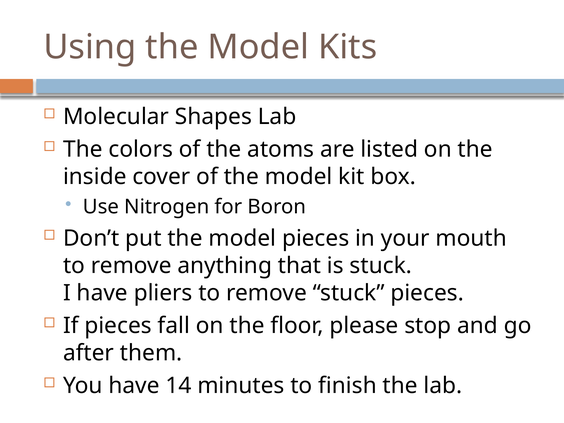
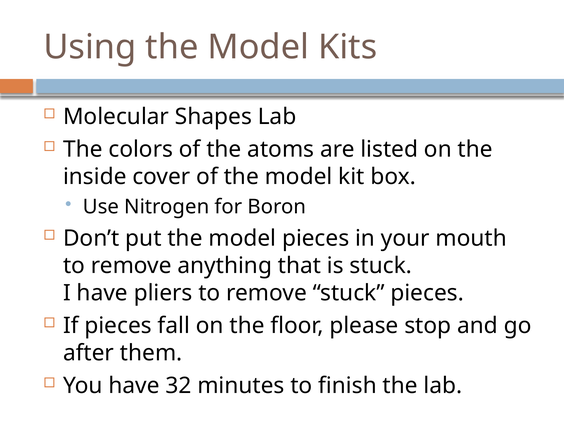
14: 14 -> 32
